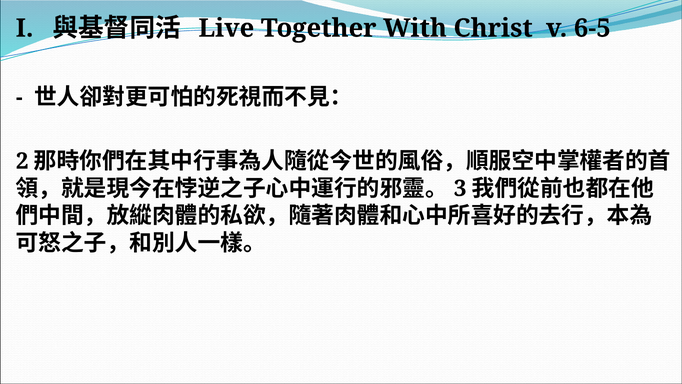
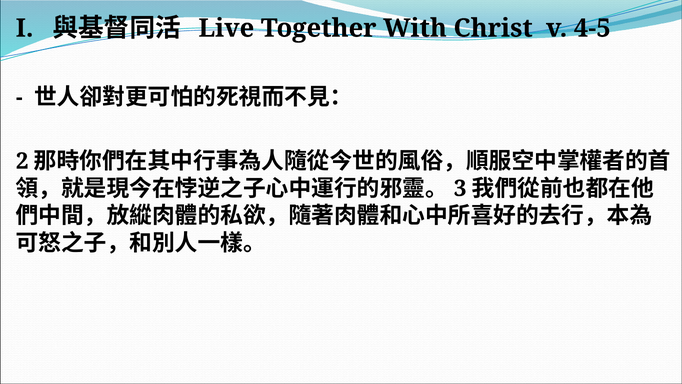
6-5: 6-5 -> 4-5
